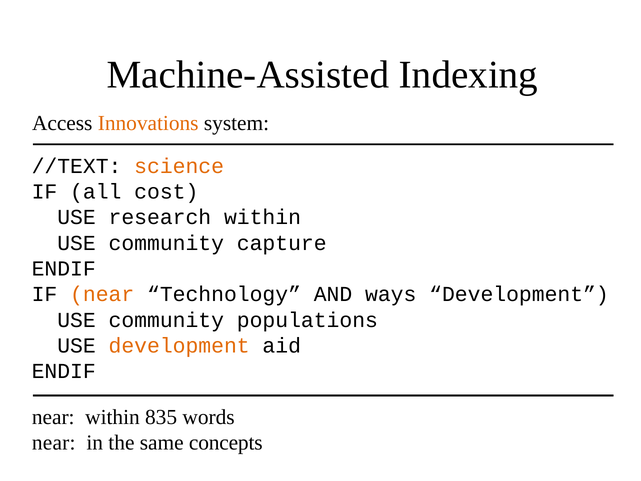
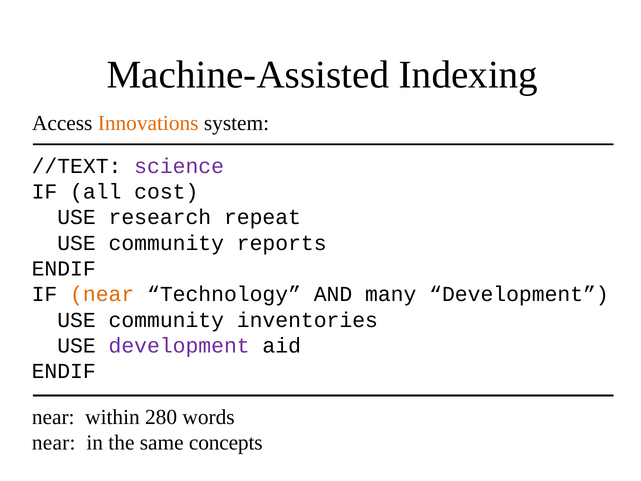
science colour: orange -> purple
research within: within -> repeat
capture: capture -> reports
ways: ways -> many
populations: populations -> inventories
development at (179, 345) colour: orange -> purple
835: 835 -> 280
